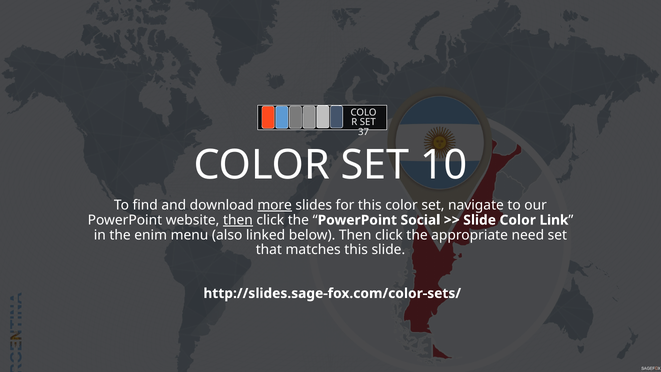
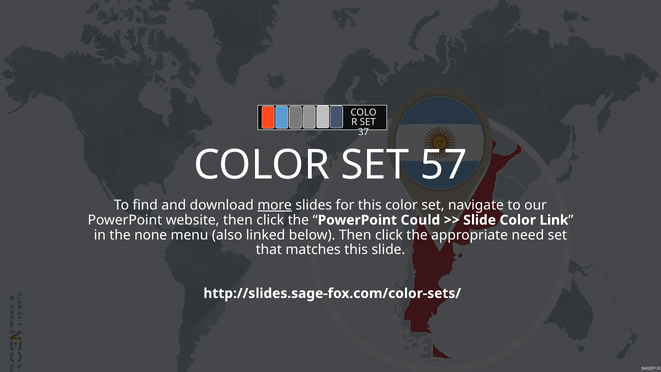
10: 10 -> 57
then at (238, 220) underline: present -> none
Social: Social -> Could
enim: enim -> none
